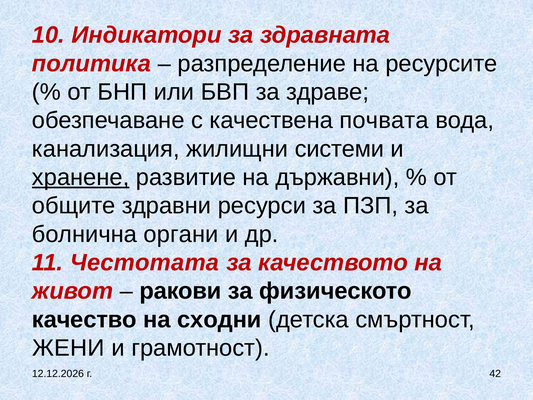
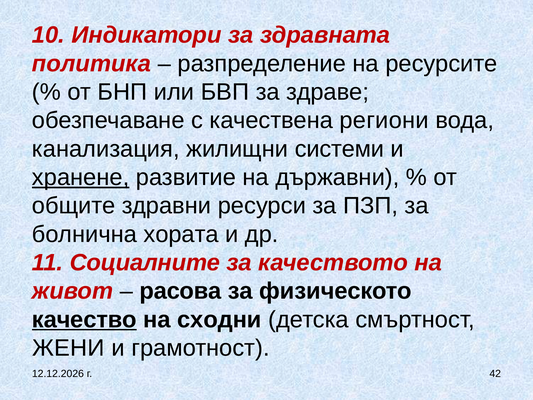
почвата: почвата -> региони
органи: органи -> хората
Честотата: Честотата -> Социалните
ракови: ракови -> расова
качество underline: none -> present
